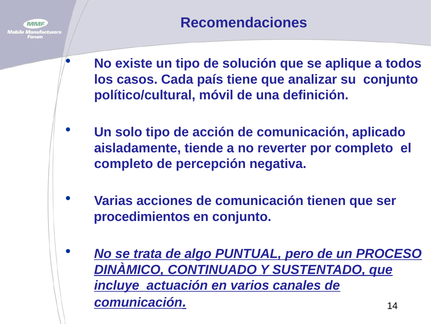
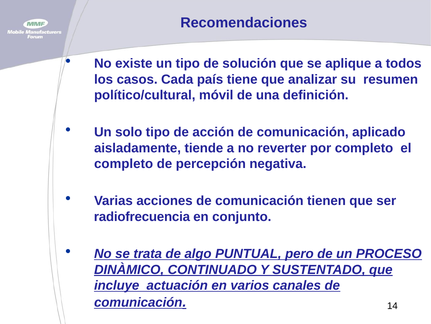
su conjunto: conjunto -> resumen
procedimientos: procedimientos -> radiofrecuencia
